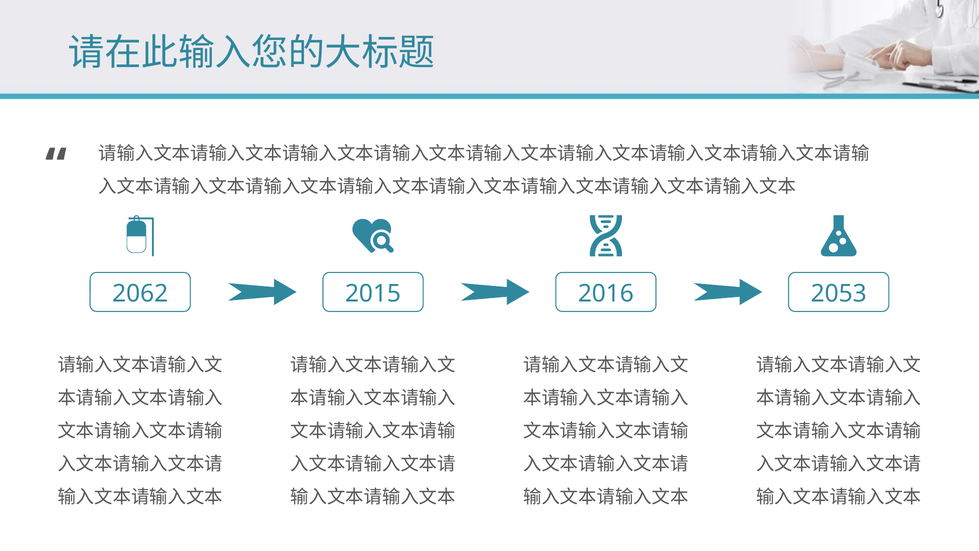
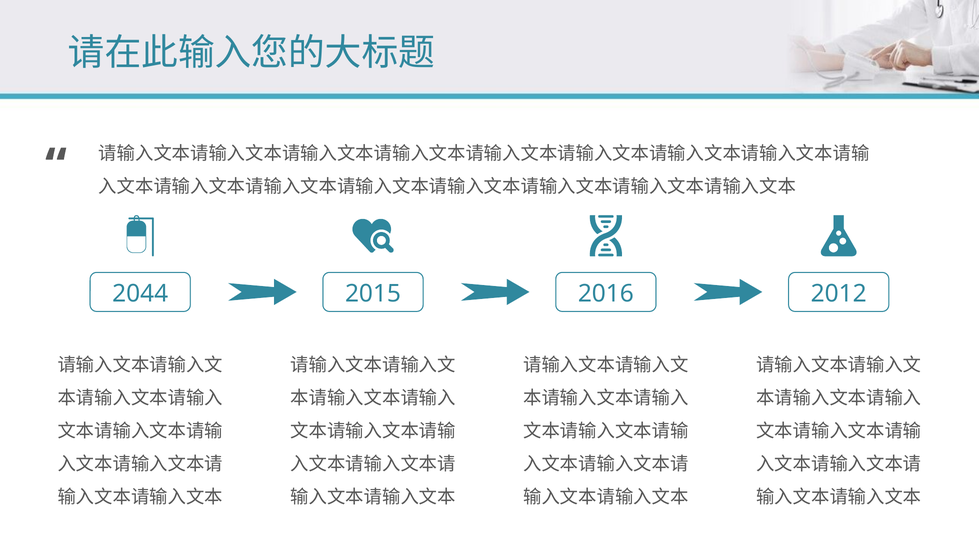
2062: 2062 -> 2044
2053: 2053 -> 2012
